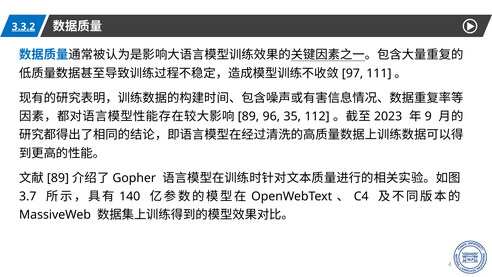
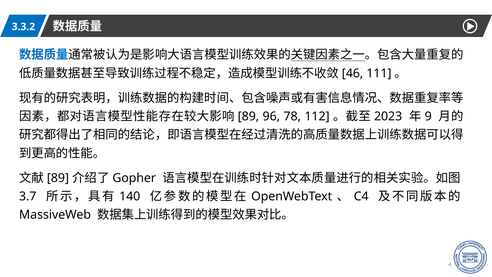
3.3.2 underline: present -> none
97: 97 -> 46
35: 35 -> 78
